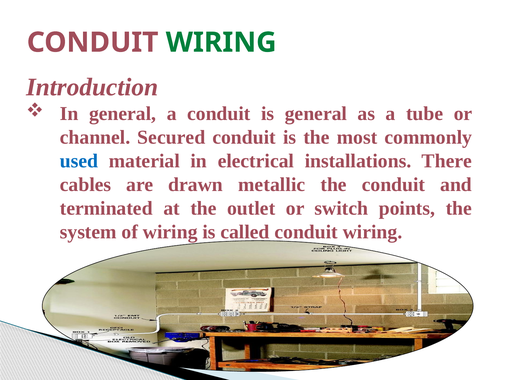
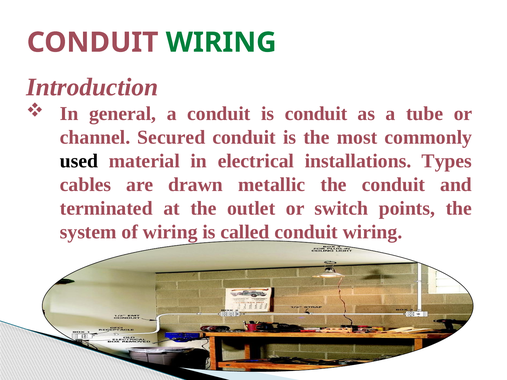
is general: general -> conduit
used colour: blue -> black
There: There -> Types
